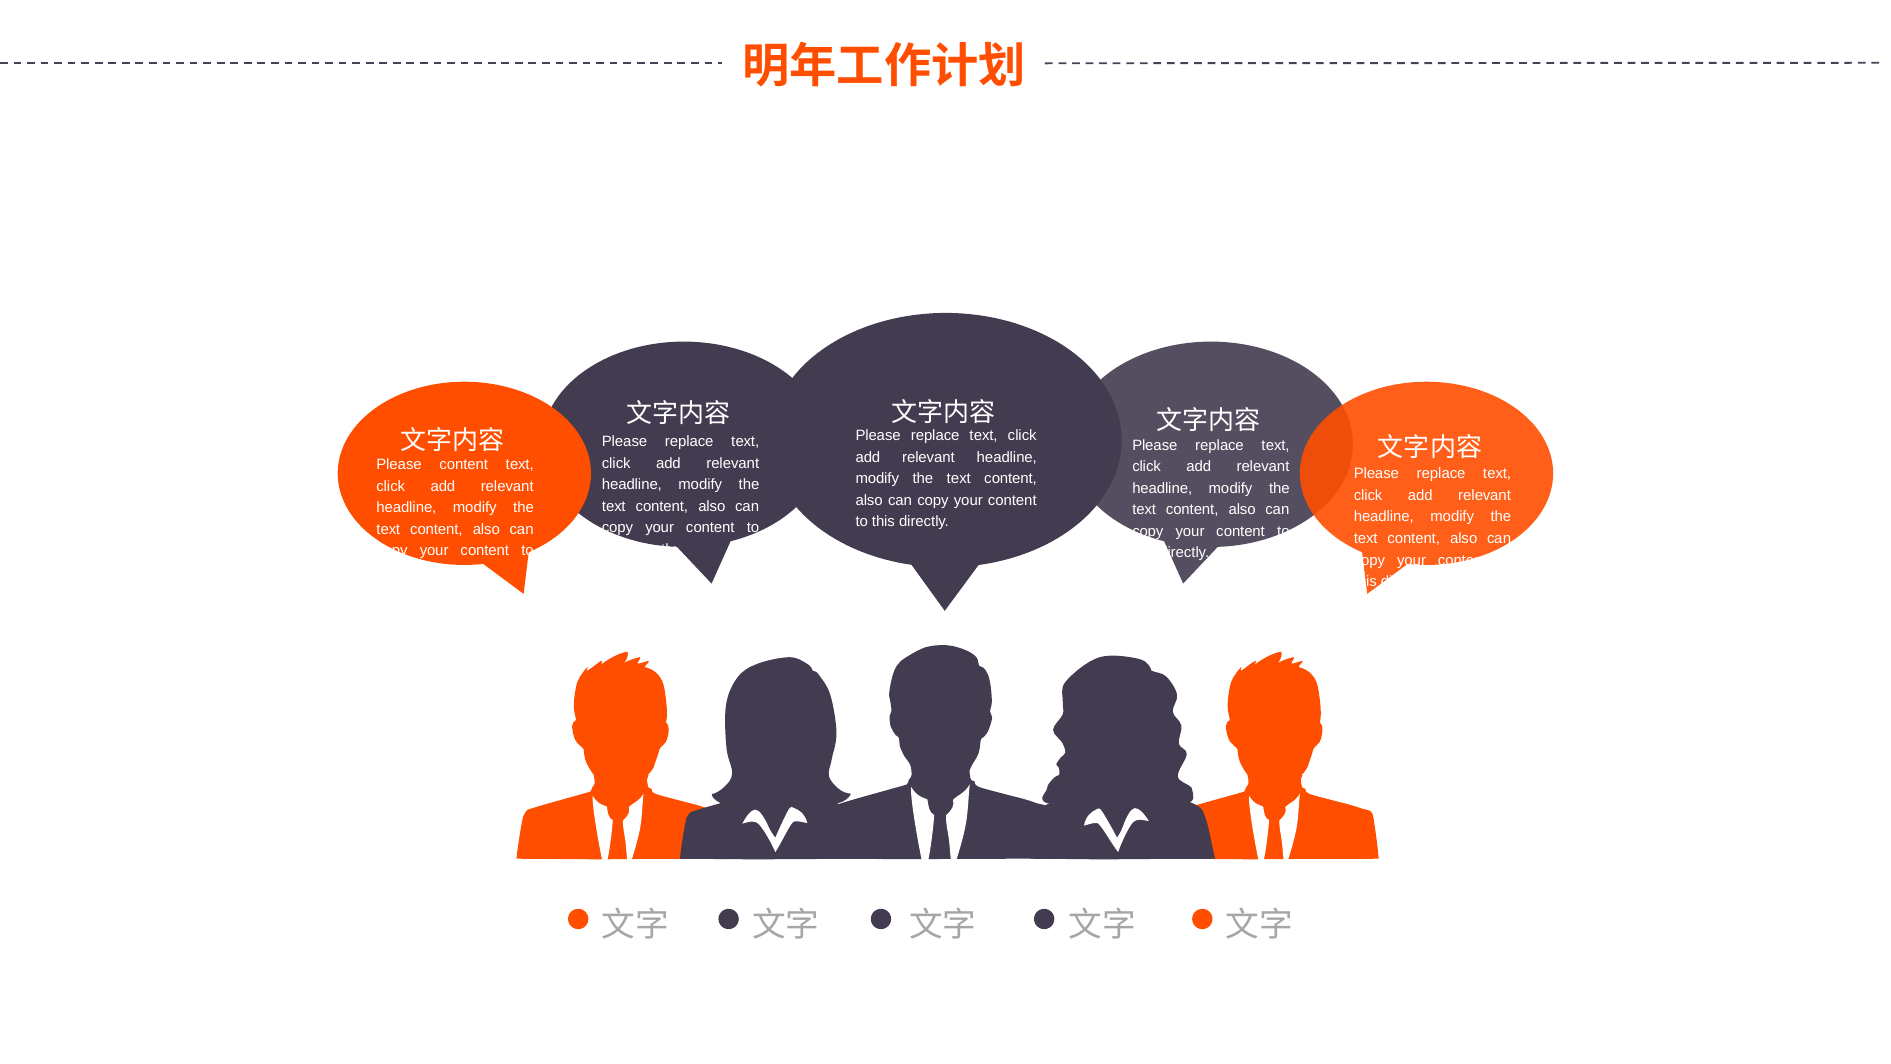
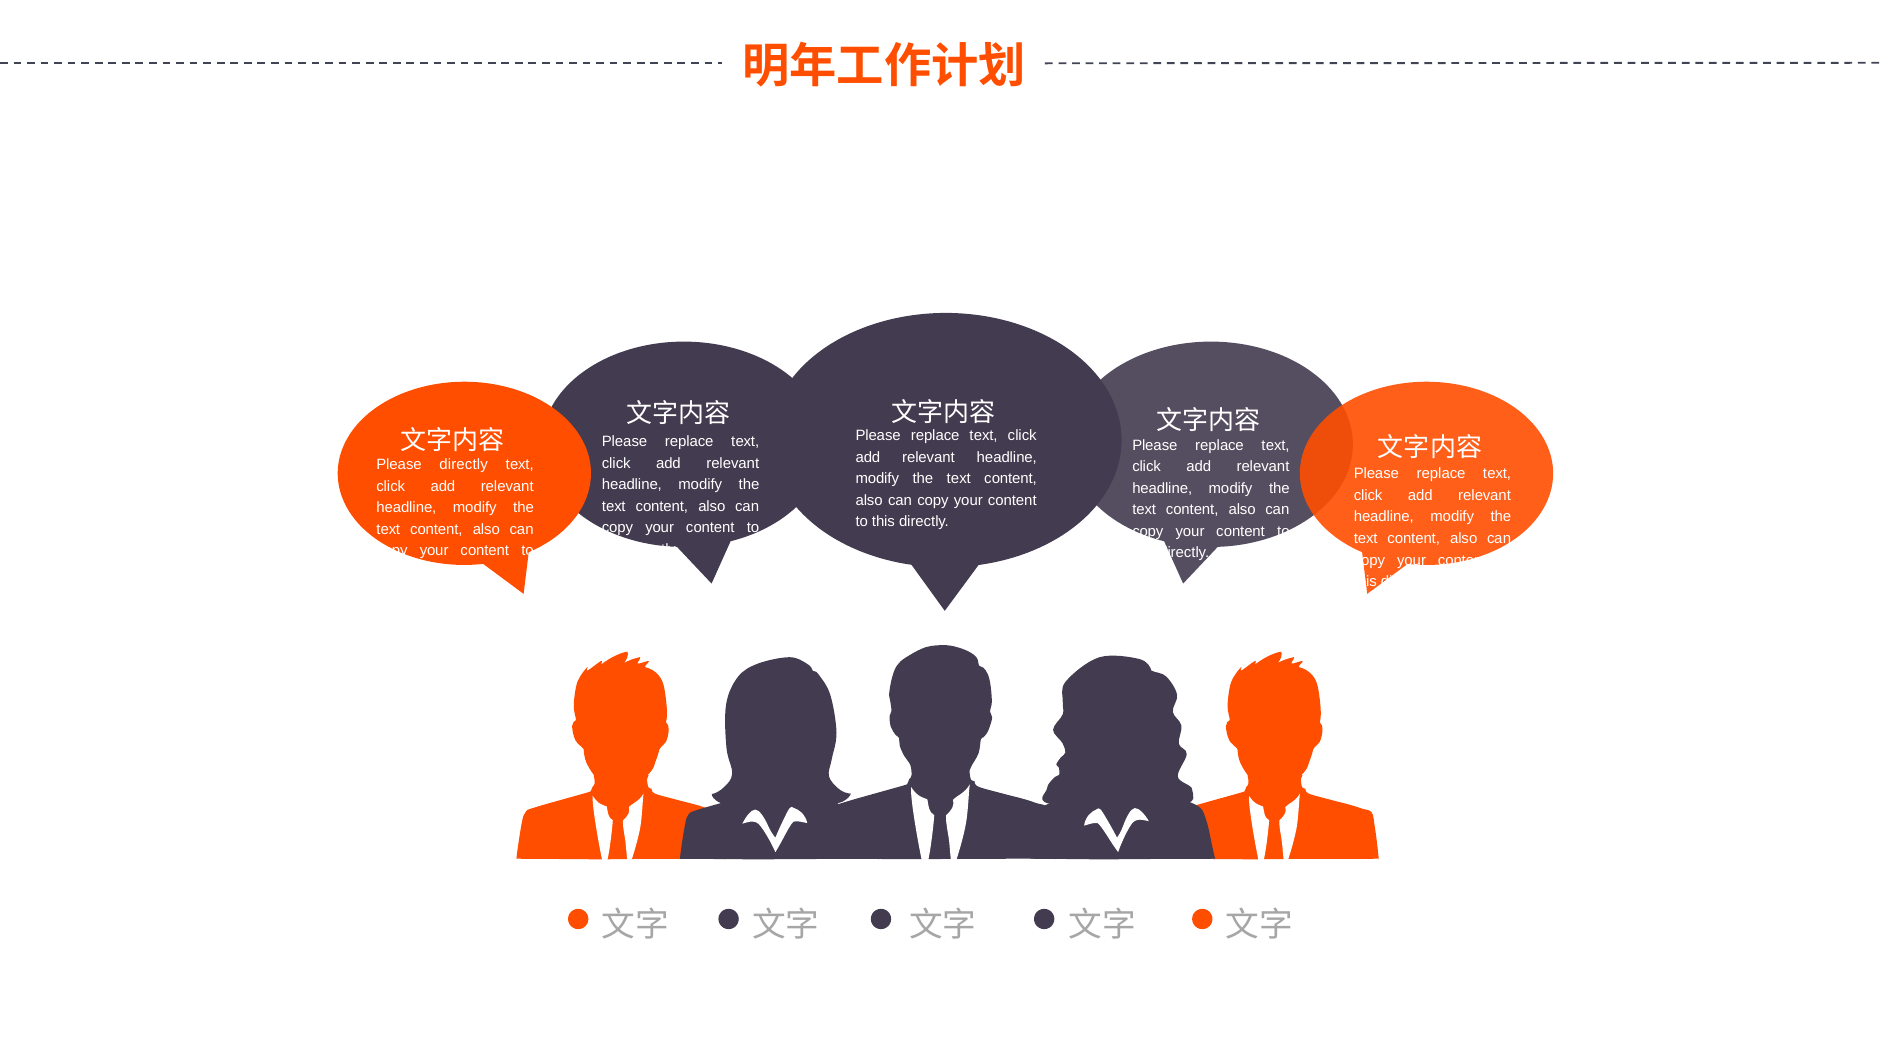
Please content: content -> directly
